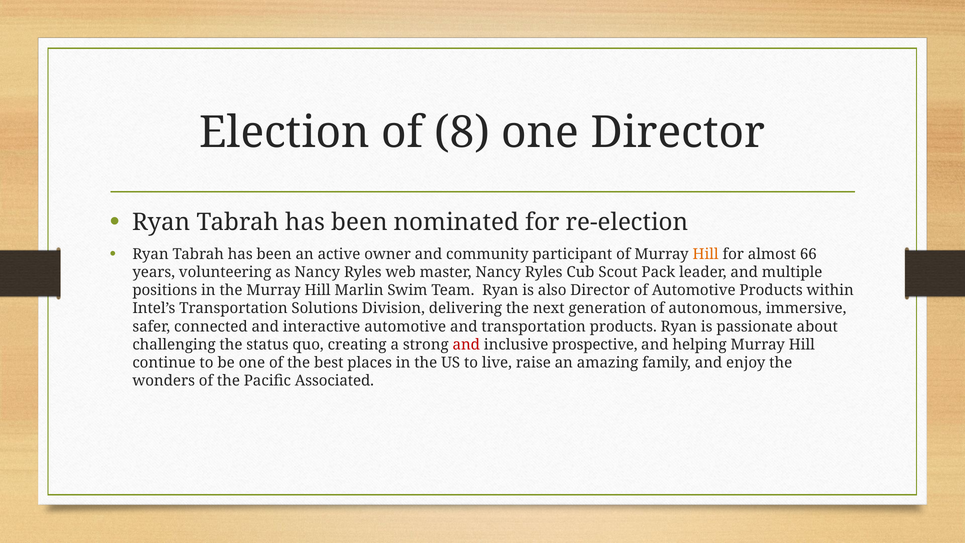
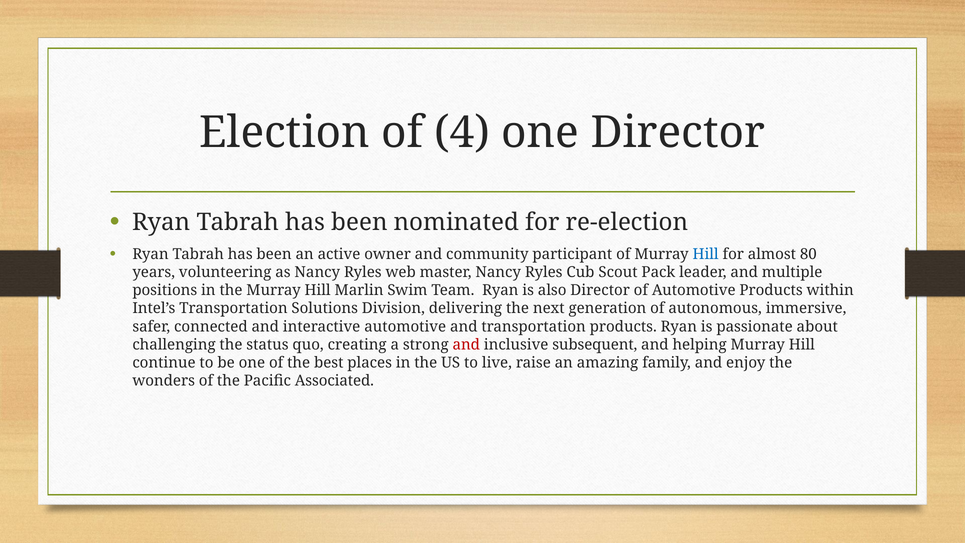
8: 8 -> 4
Hill at (706, 254) colour: orange -> blue
66: 66 -> 80
prospective: prospective -> subsequent
